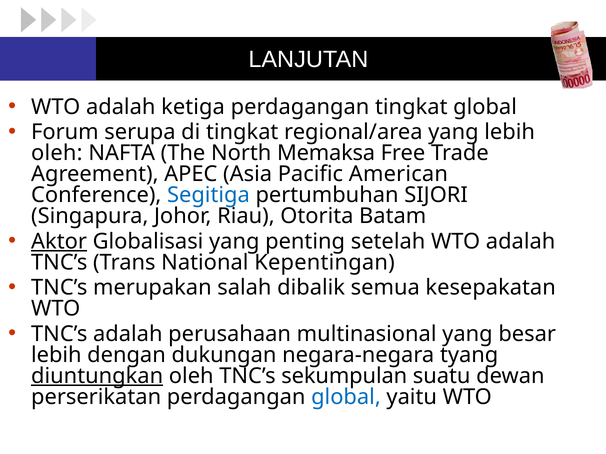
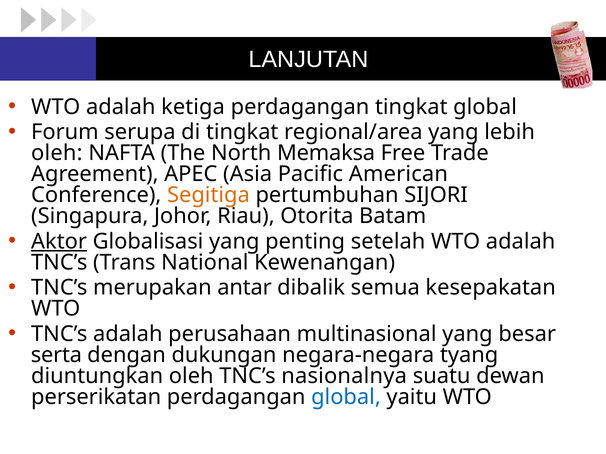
Segitiga colour: blue -> orange
Kepentingan: Kepentingan -> Kewenangan
salah: salah -> antar
lebih at (56, 355): lebih -> serta
diuntungkan underline: present -> none
sekumpulan: sekumpulan -> nasionalnya
